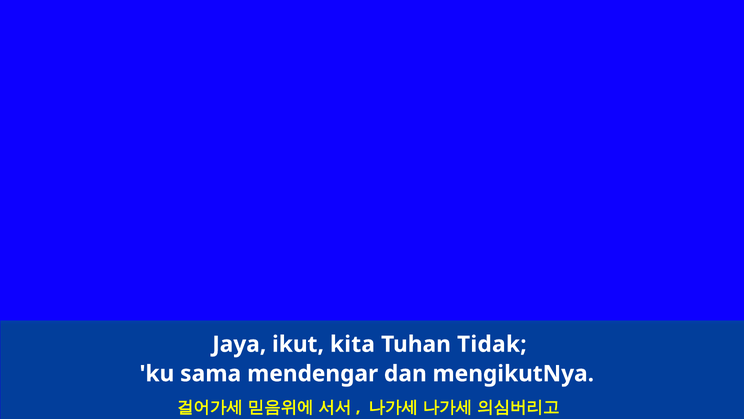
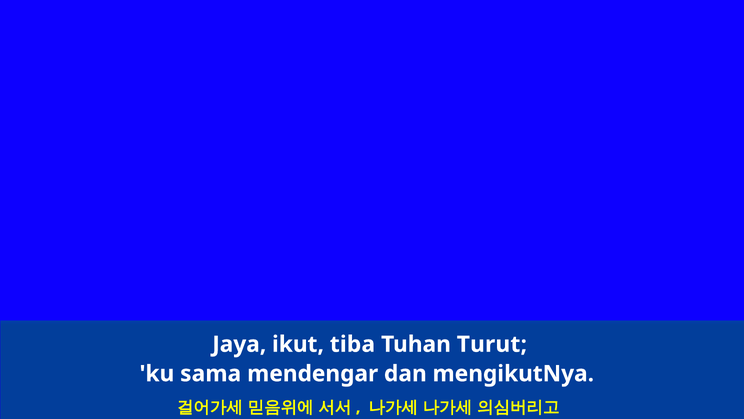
kita: kita -> tiba
Tidak: Tidak -> Turut
